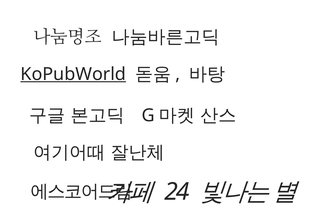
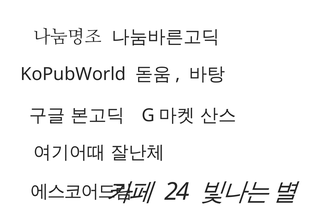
KoPubWorld underline: present -> none
